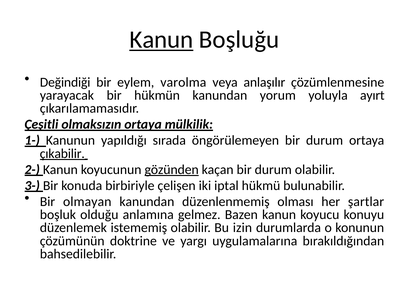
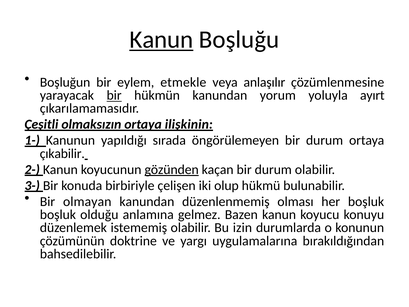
Değindiği: Değindiği -> Boşluğun
varolma: varolma -> etmekle
bir at (114, 95) underline: none -> present
mülkilik: mülkilik -> ilişkinin
çıkabilir underline: present -> none
iptal: iptal -> olup
her şartlar: şartlar -> boşluk
